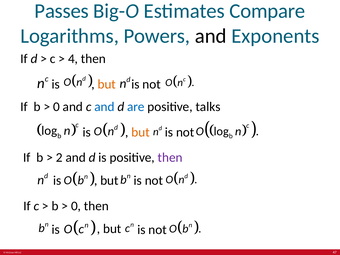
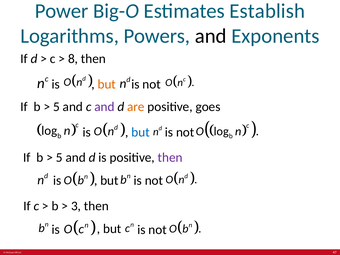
Passes: Passes -> Power
Compare: Compare -> Establish
4: 4 -> 8
0 at (56, 107): 0 -> 5
and at (104, 107) colour: blue -> purple
are colour: blue -> orange
talks: talks -> goes
but at (141, 132) colour: orange -> blue
2 at (59, 157): 2 -> 5
0 at (76, 206): 0 -> 3
